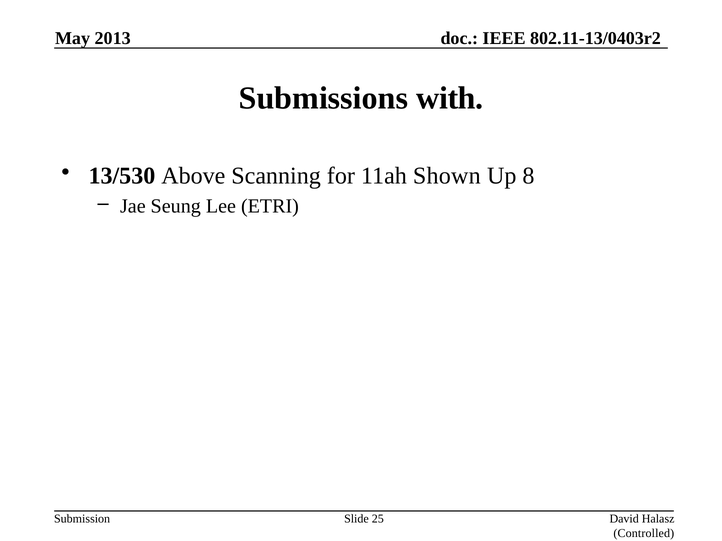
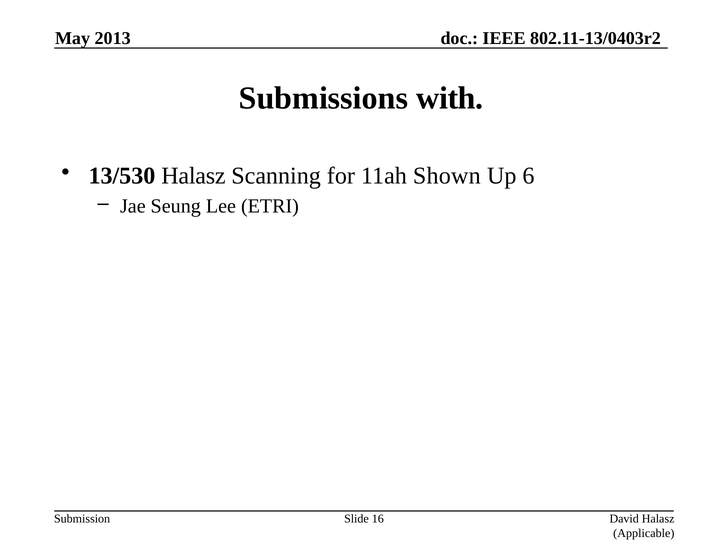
13/530 Above: Above -> Halasz
8: 8 -> 6
25: 25 -> 16
Controlled: Controlled -> Applicable
